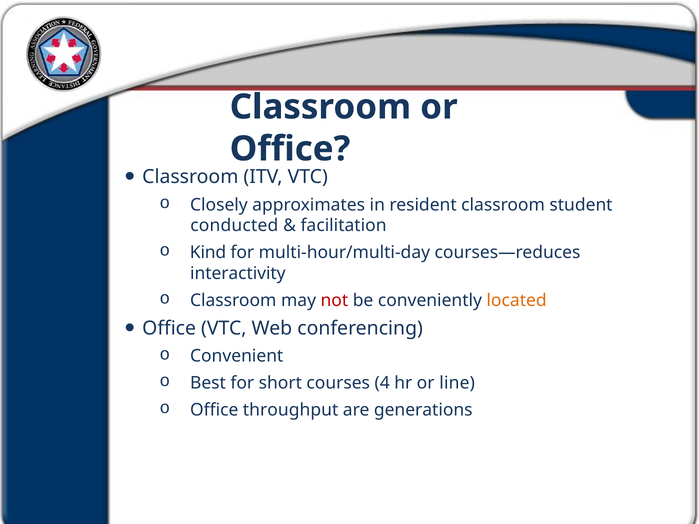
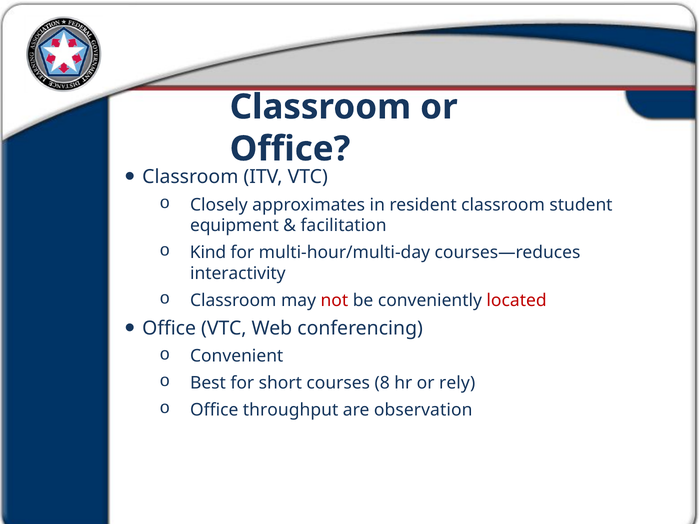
conducted: conducted -> equipment
located colour: orange -> red
4: 4 -> 8
line: line -> rely
generations: generations -> observation
